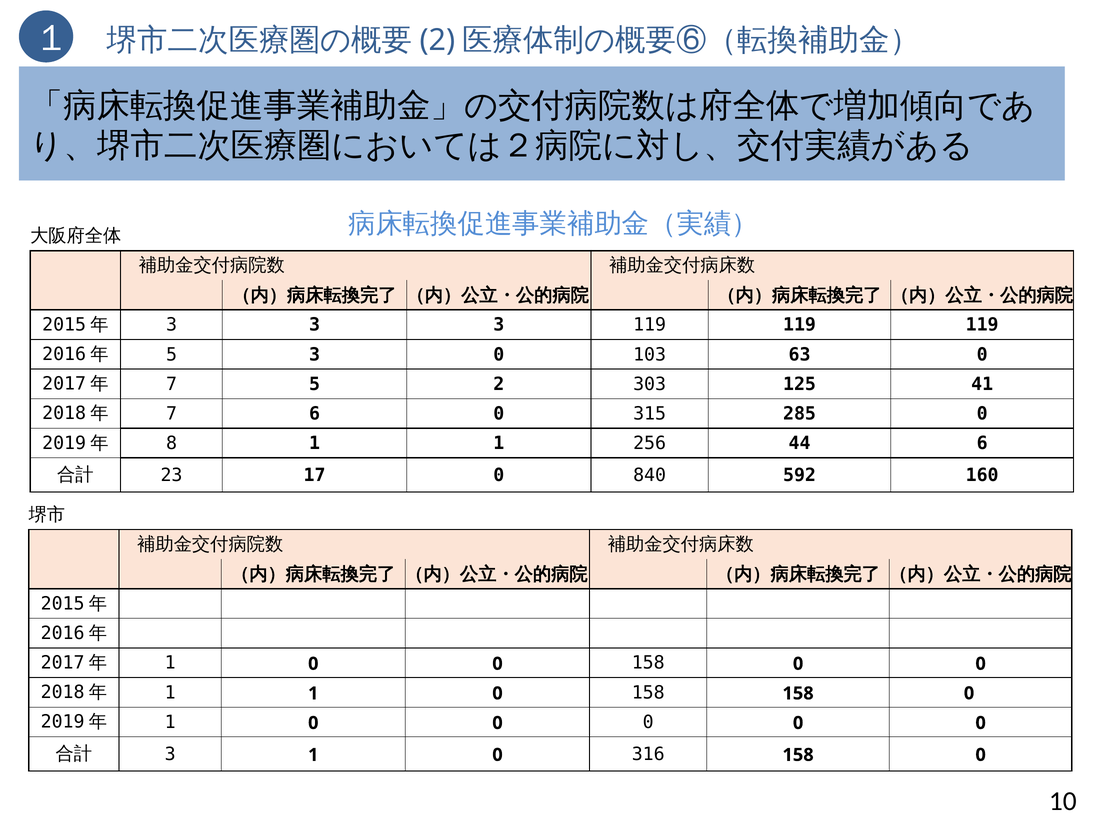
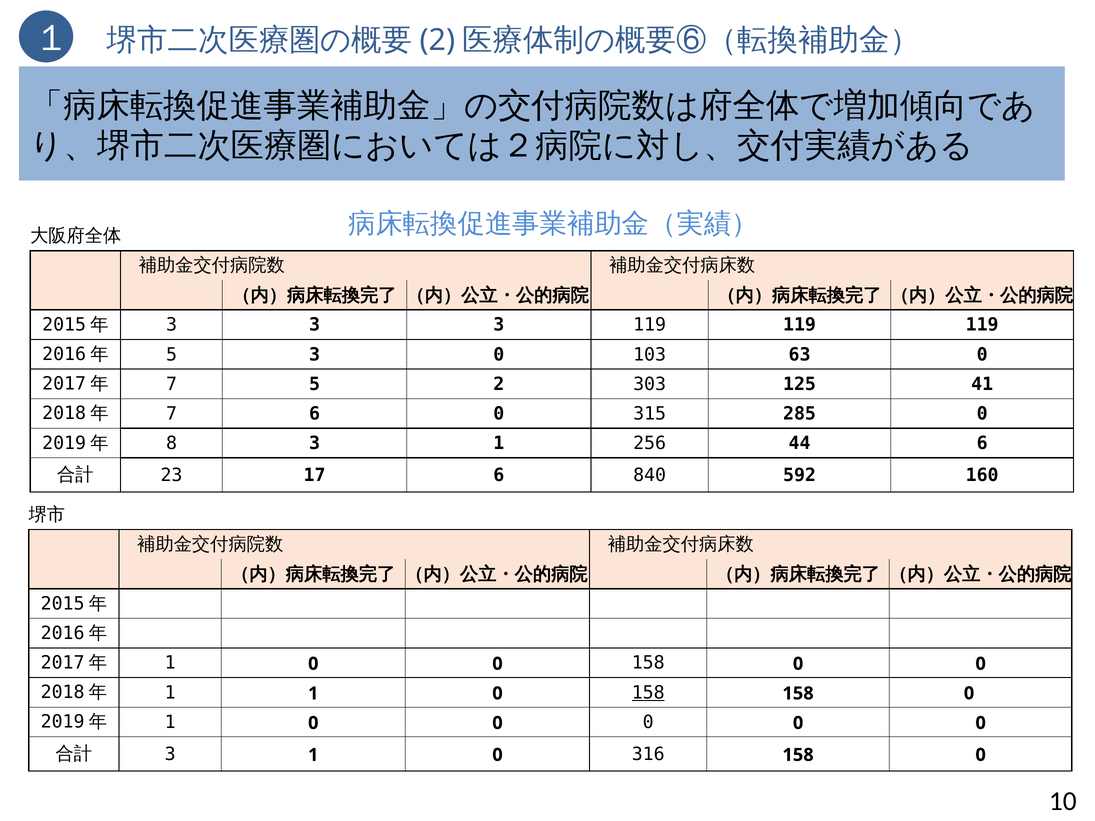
8 1: 1 -> 3
17 0: 0 -> 6
158 at (648, 693) underline: none -> present
